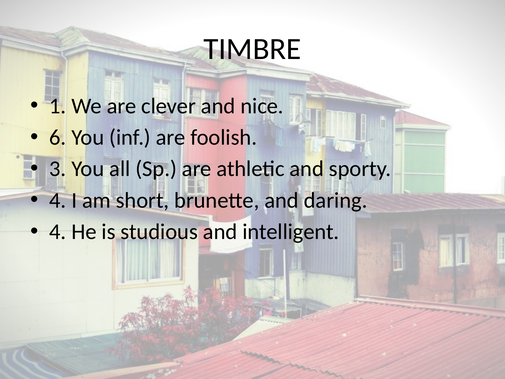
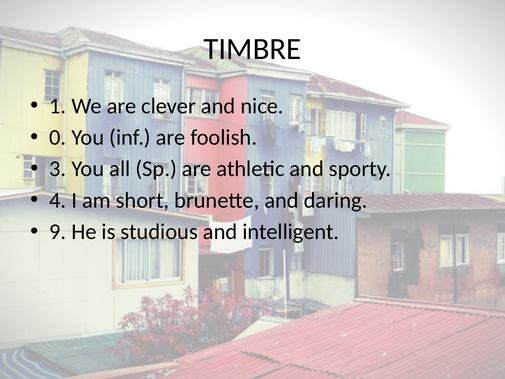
6: 6 -> 0
4 at (58, 232): 4 -> 9
